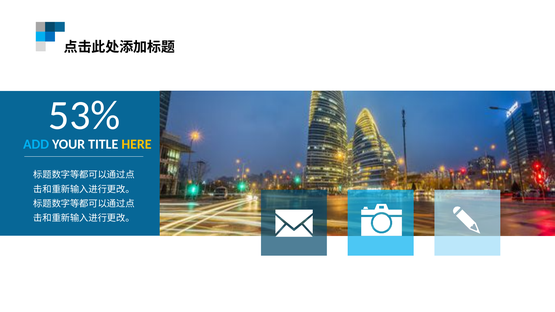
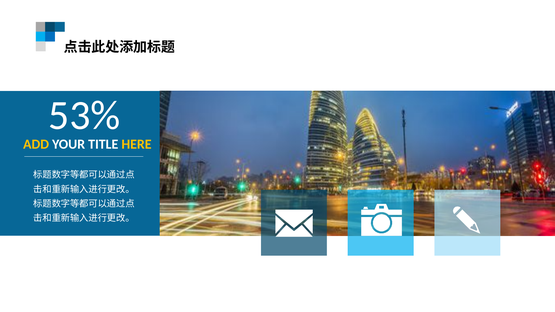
ADD colour: light blue -> yellow
